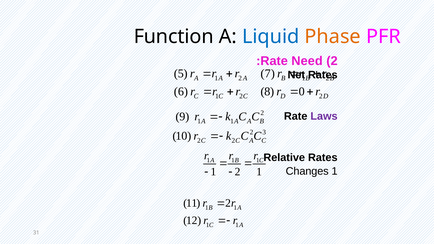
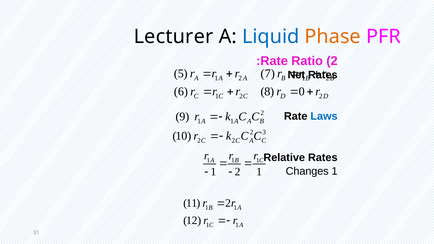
Function: Function -> Lecturer
Need: Need -> Ratio
Laws colour: purple -> blue
